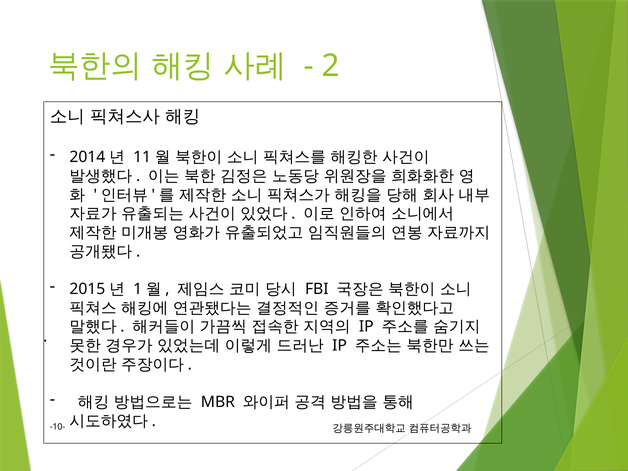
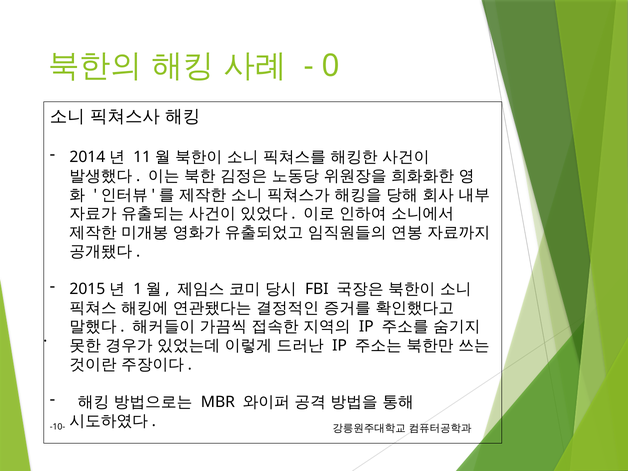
2: 2 -> 0
